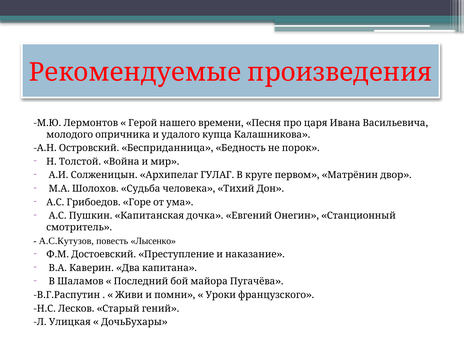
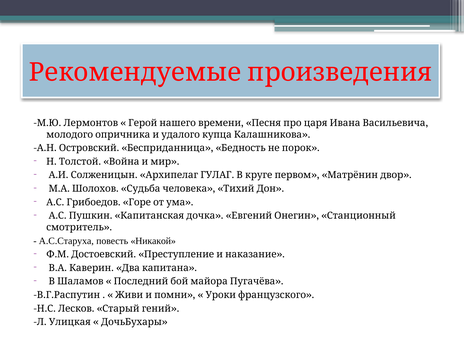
А.С.Кутузов: А.С.Кутузов -> А.С.Старуха
Лысенко: Лысенко -> Никакой
